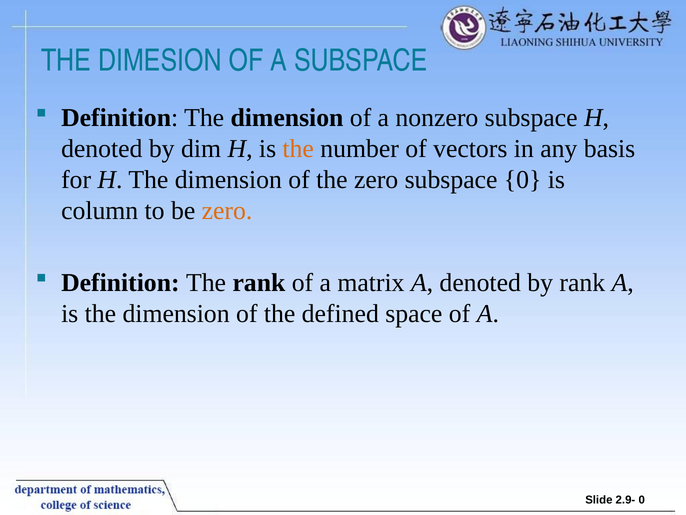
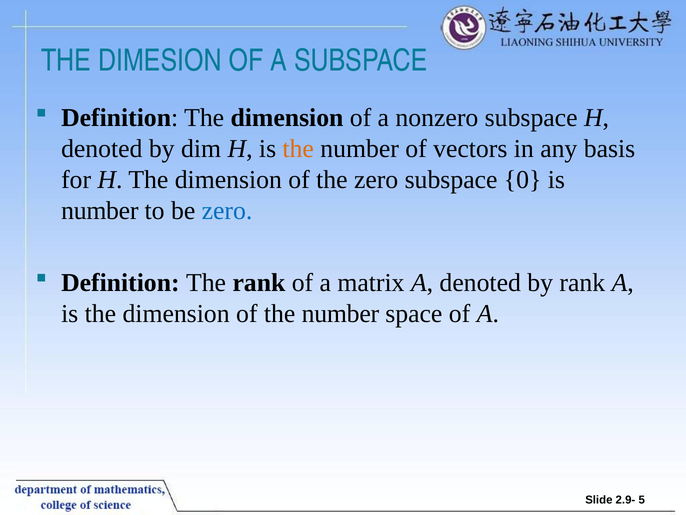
column at (100, 211): column -> number
zero at (227, 211) colour: orange -> blue
of the defined: defined -> number
2.9- 0: 0 -> 5
